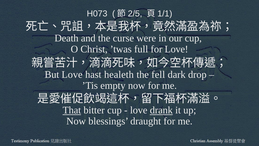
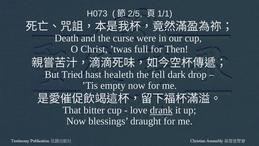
for Love: Love -> Then
But Love: Love -> Tried
That underline: present -> none
